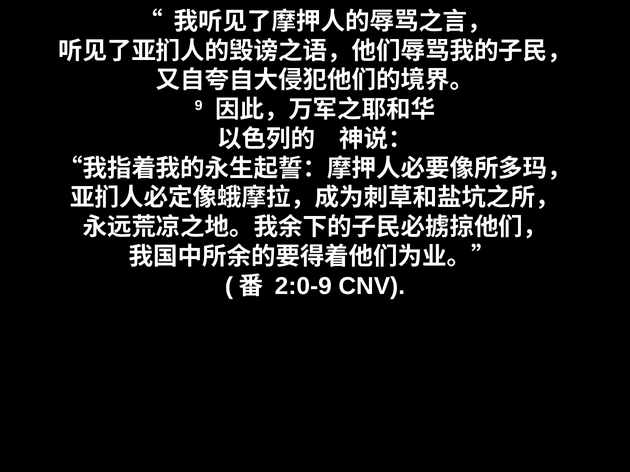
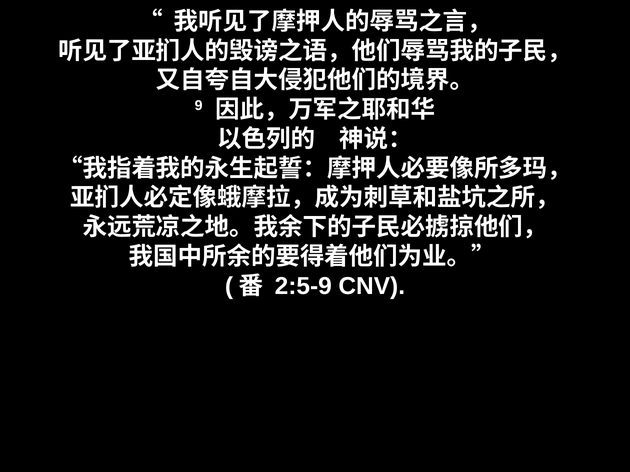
2:0-9: 2:0-9 -> 2:5-9
